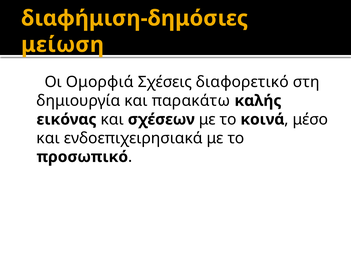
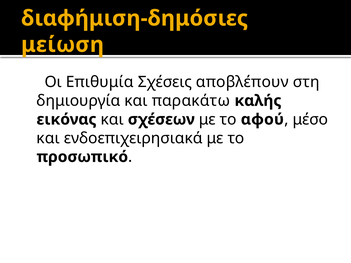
Ομορφιά: Ομορφιά -> Επιθυμία
διαφορετικό: διαφορετικό -> αποβλέπουν
κοινά: κοινά -> αφού
